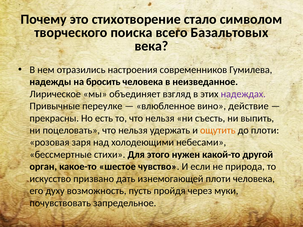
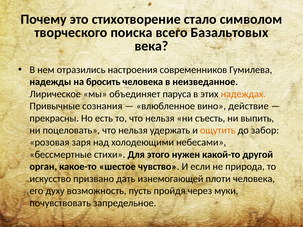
взгляд: взгляд -> паруса
надеждах colour: purple -> orange
переулке: переулке -> сознания
до плоти: плоти -> забор
